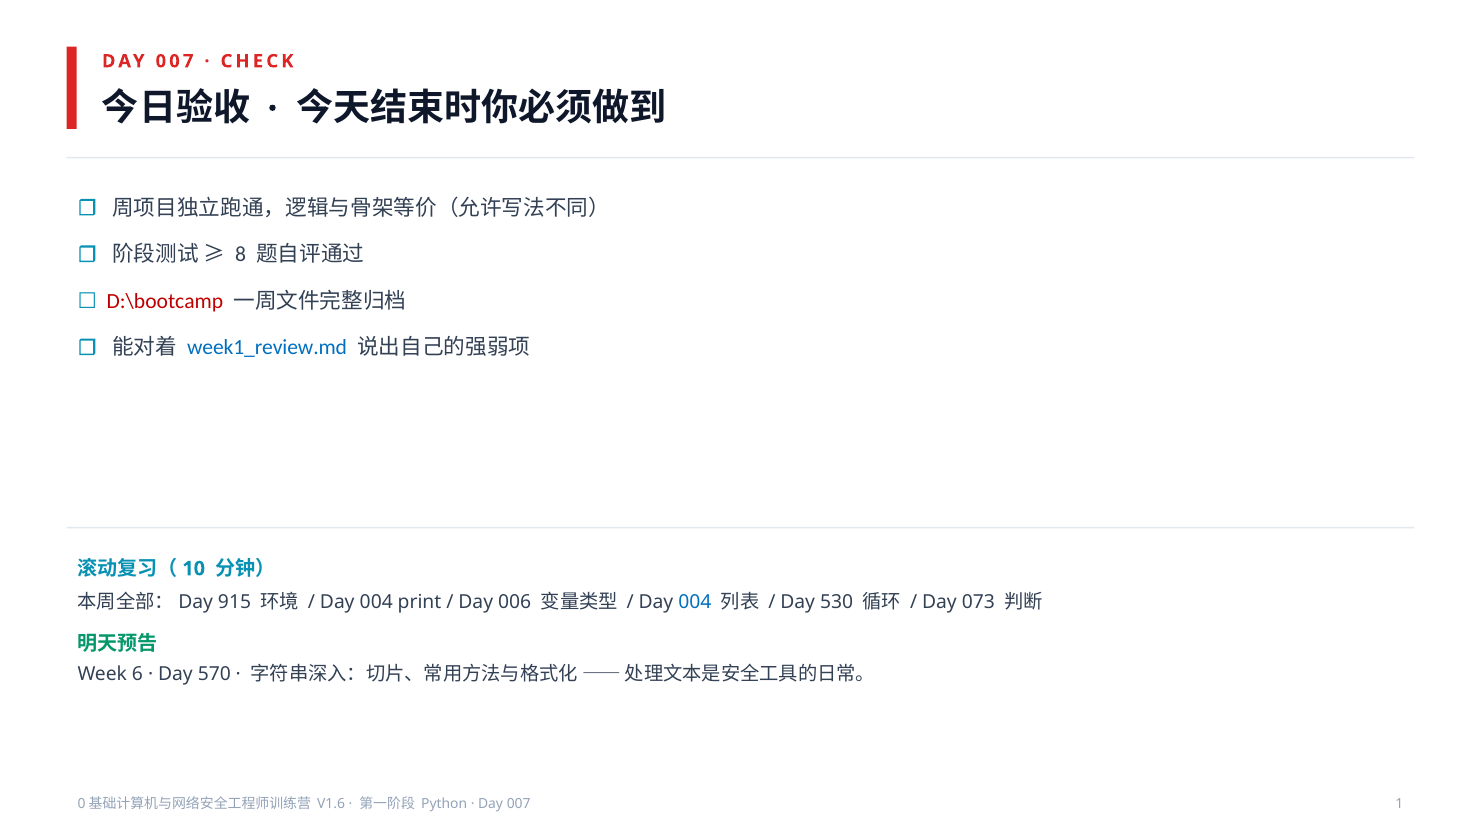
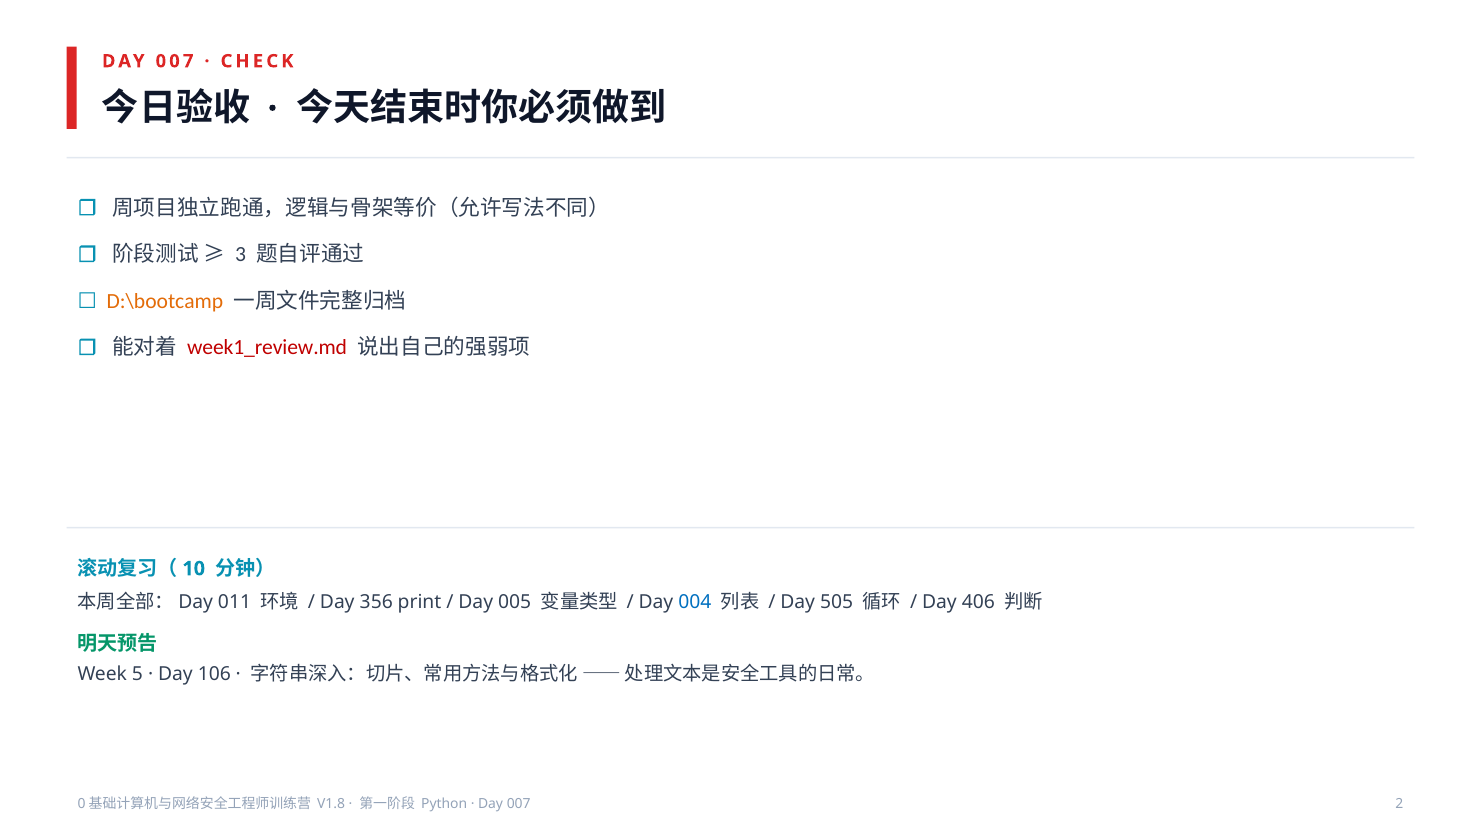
8: 8 -> 3
D:\bootcamp colour: red -> orange
week1_review.md colour: blue -> red
915: 915 -> 011
004 at (376, 602): 004 -> 356
006: 006 -> 005
530: 530 -> 505
073: 073 -> 406
6: 6 -> 5
570: 570 -> 106
V1.6: V1.6 -> V1.8
1: 1 -> 2
